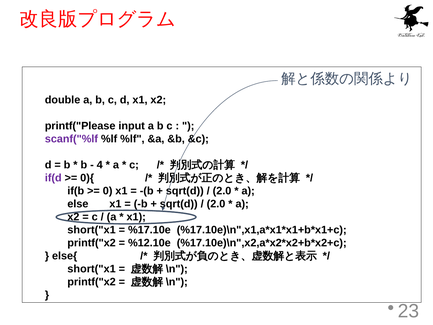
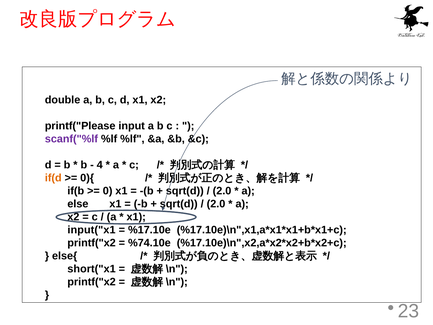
if(d colour: purple -> orange
short("x1 at (92, 230): short("x1 -> input("x1
%12.10e: %12.10e -> %74.10e
